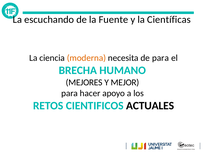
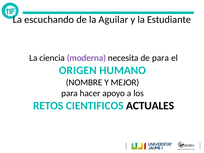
Fuente: Fuente -> Aguilar
Científicas: Científicas -> Estudiante
moderna colour: orange -> purple
BRECHA: BRECHA -> ORIGEN
MEJORES: MEJORES -> NOMBRE
